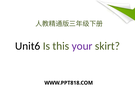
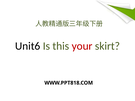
your colour: purple -> red
